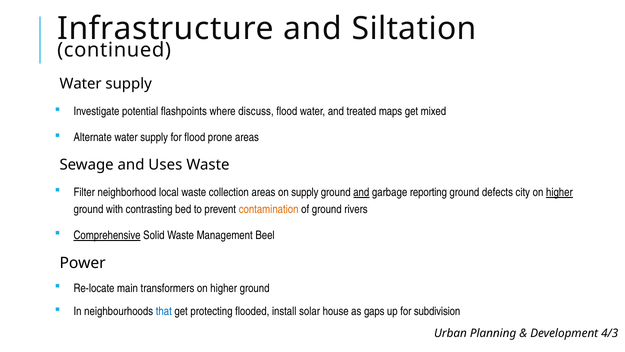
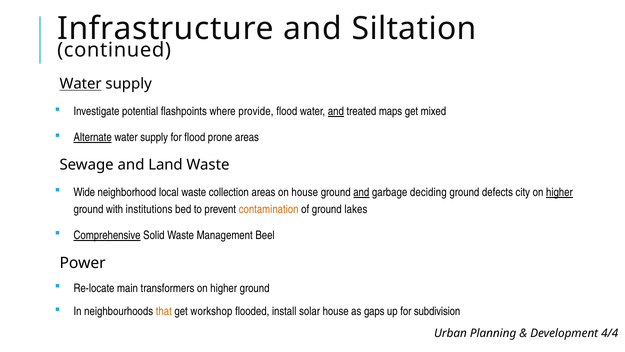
Water at (81, 84) underline: none -> present
discuss: discuss -> provide
and at (336, 111) underline: none -> present
Alternate underline: none -> present
Uses: Uses -> Land
Filter: Filter -> Wide
on supply: supply -> house
reporting: reporting -> deciding
contrasting: contrasting -> institutions
rivers: rivers -> lakes
that colour: blue -> orange
protecting: protecting -> workshop
4/3: 4/3 -> 4/4
